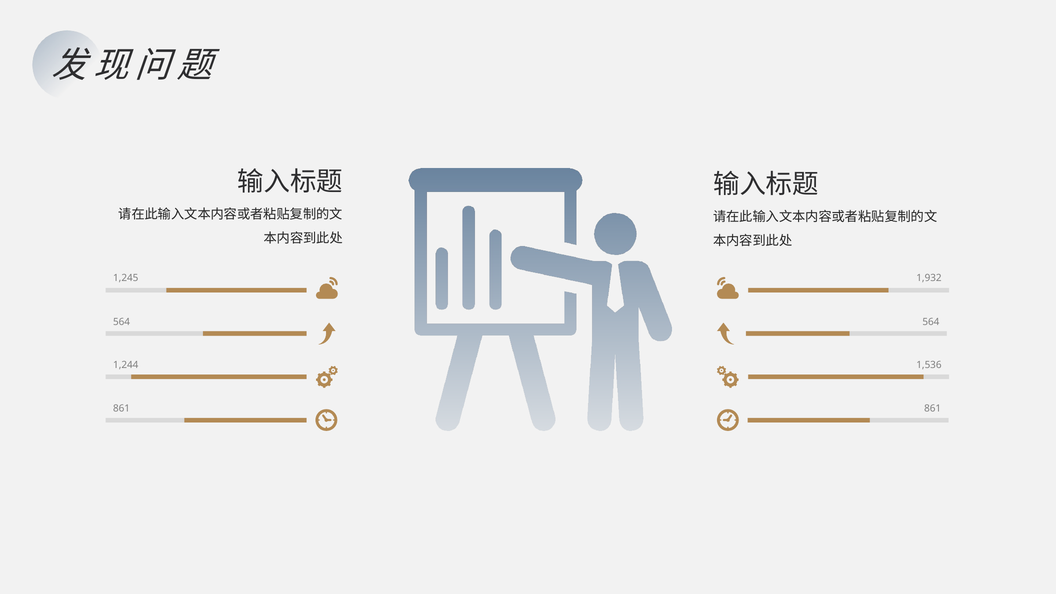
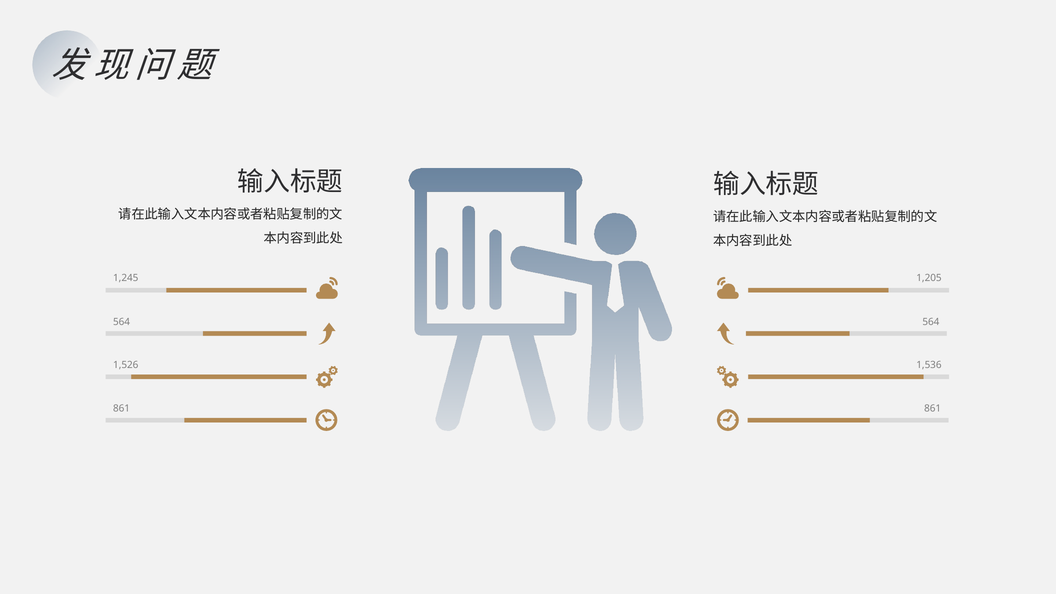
1,932: 1,932 -> 1,205
1,244: 1,244 -> 1,526
